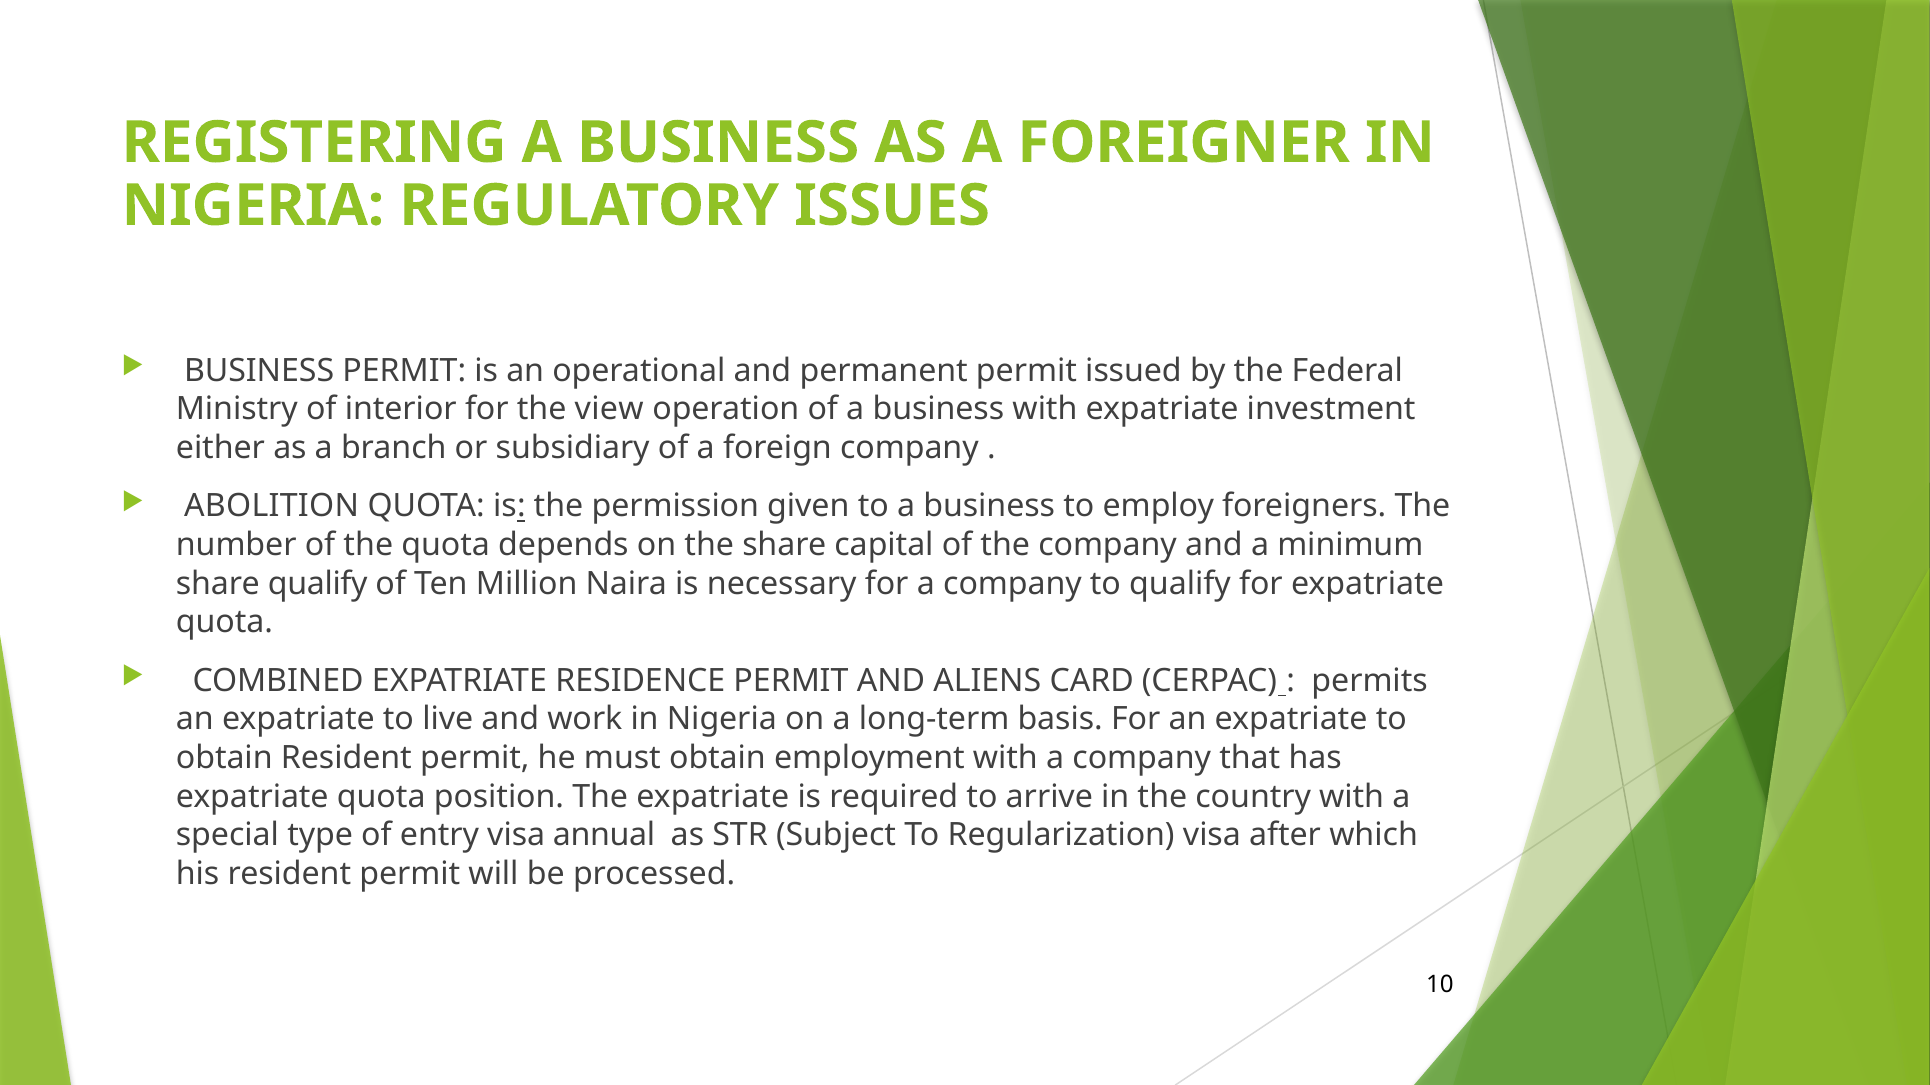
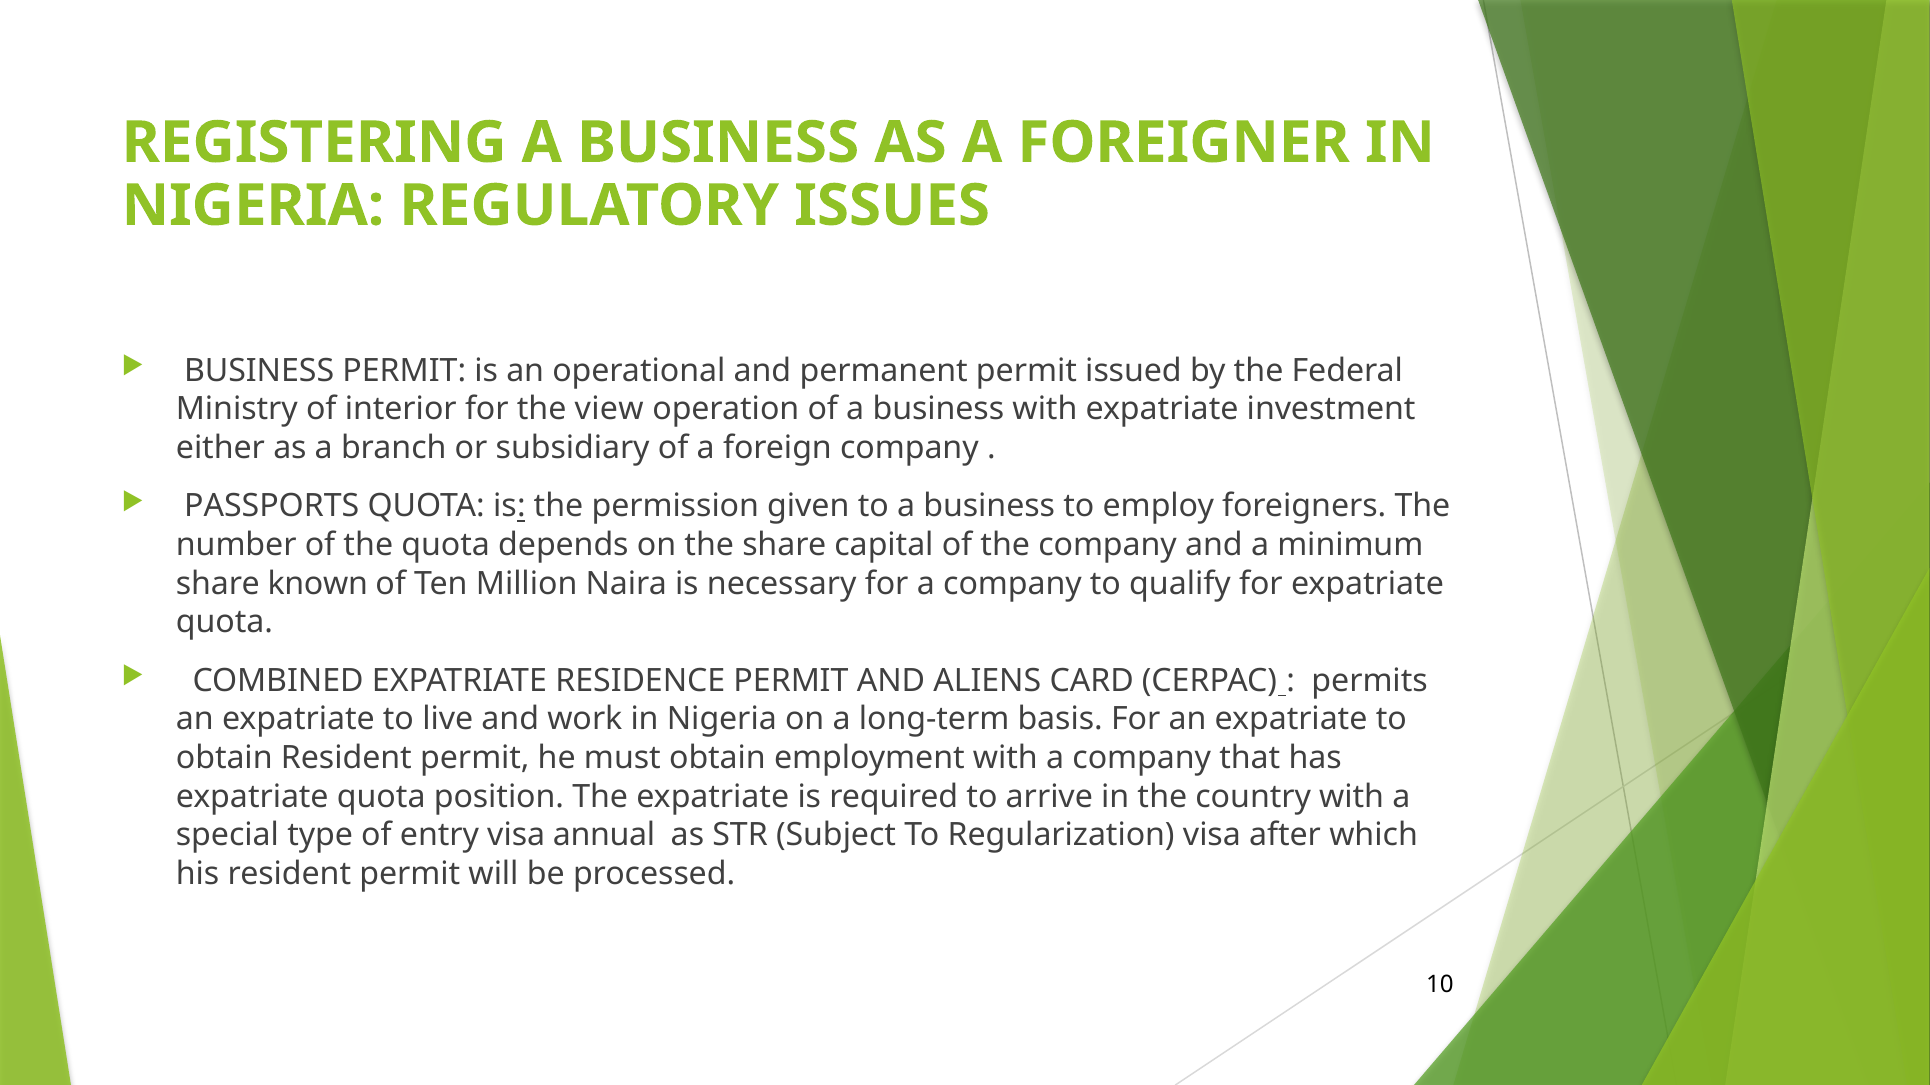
ABOLITION: ABOLITION -> PASSPORTS
share qualify: qualify -> known
